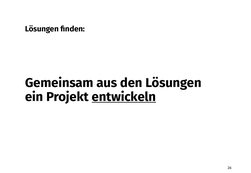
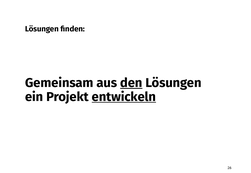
den underline: none -> present
